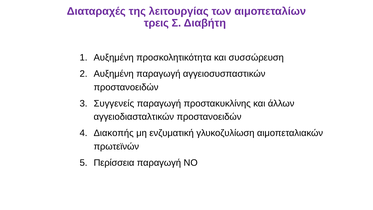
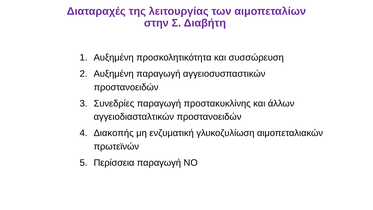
τρεις: τρεις -> στην
Συγγενείς: Συγγενείς -> Συνεδρίες
